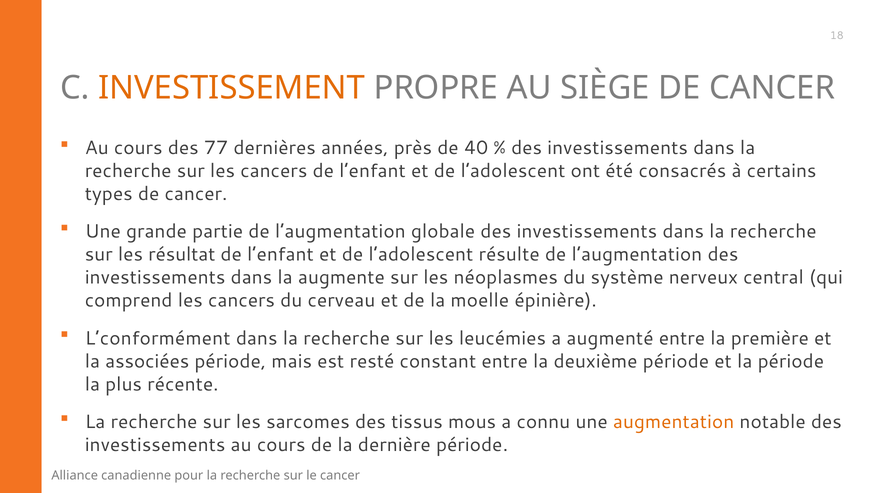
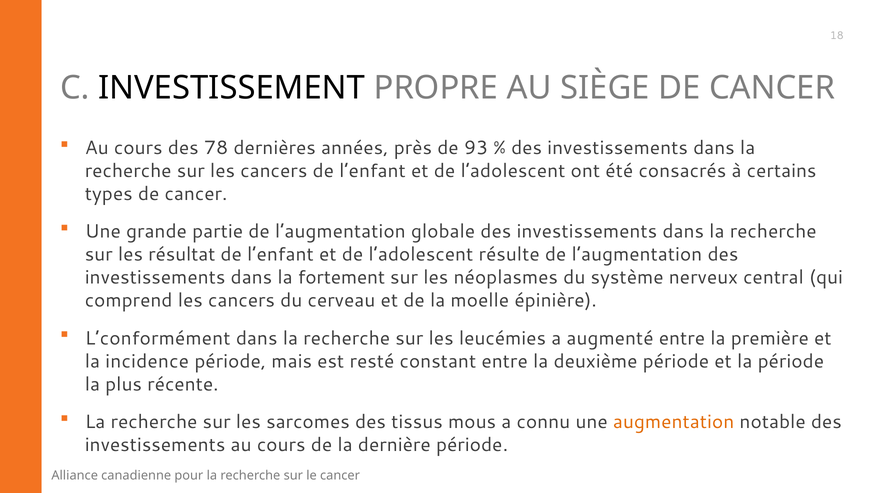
INVESTISSEMENT colour: orange -> black
77: 77 -> 78
40: 40 -> 93
augmente: augmente -> fortement
associées: associées -> incidence
